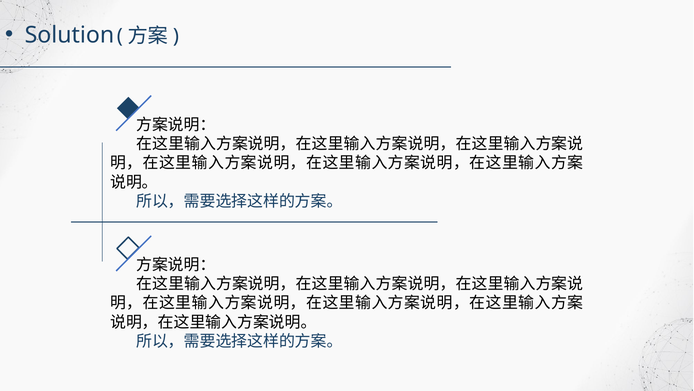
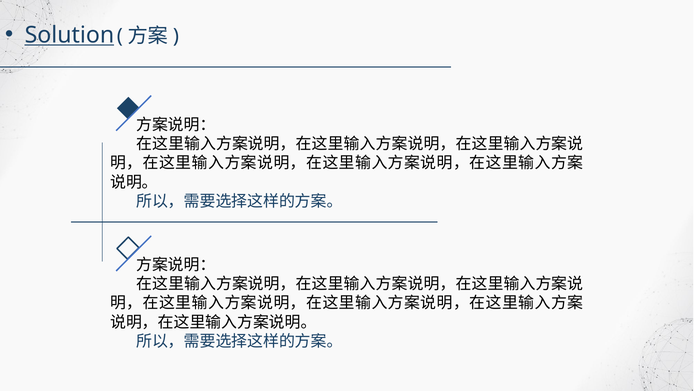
Solution underline: none -> present
